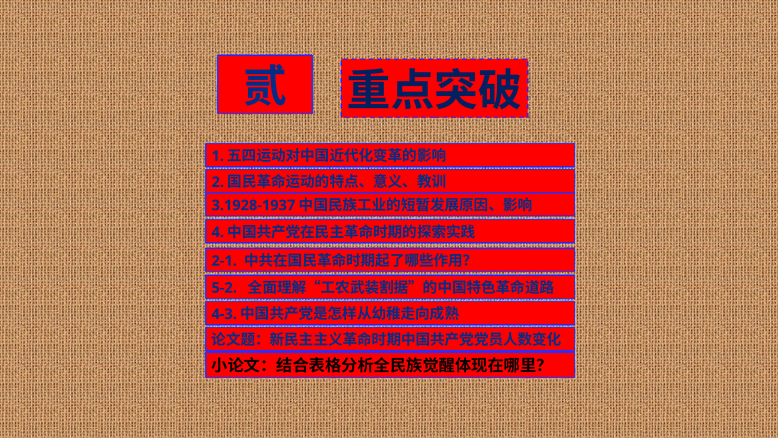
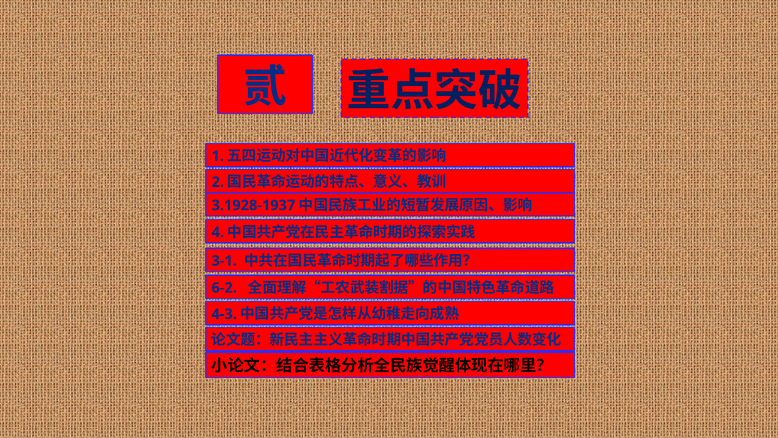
2-1: 2-1 -> 3-1
5-2: 5-2 -> 6-2
